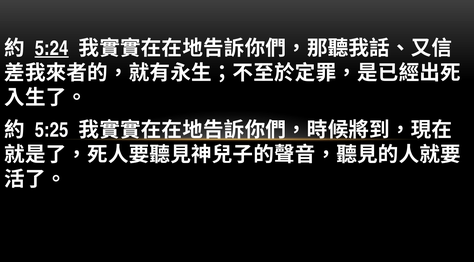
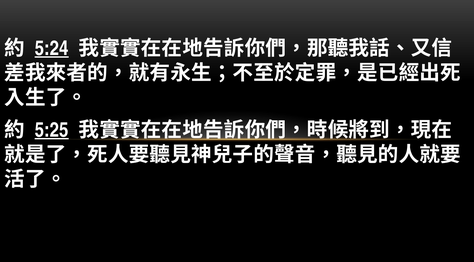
5:25 underline: none -> present
